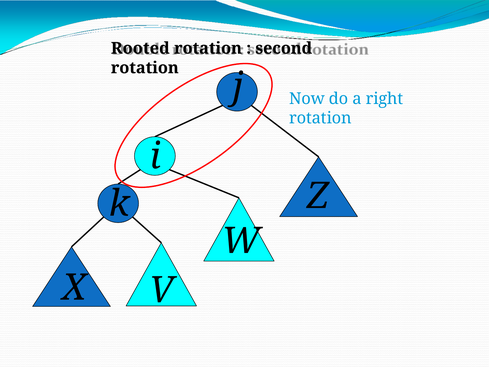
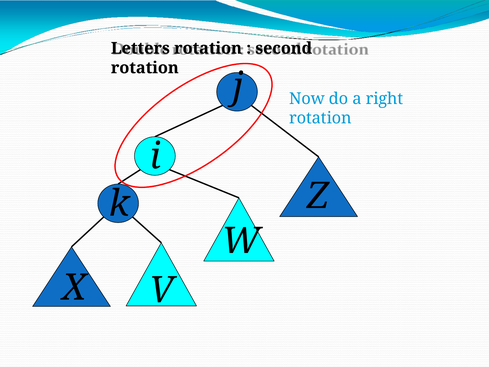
Rooted: Rooted -> Letters
